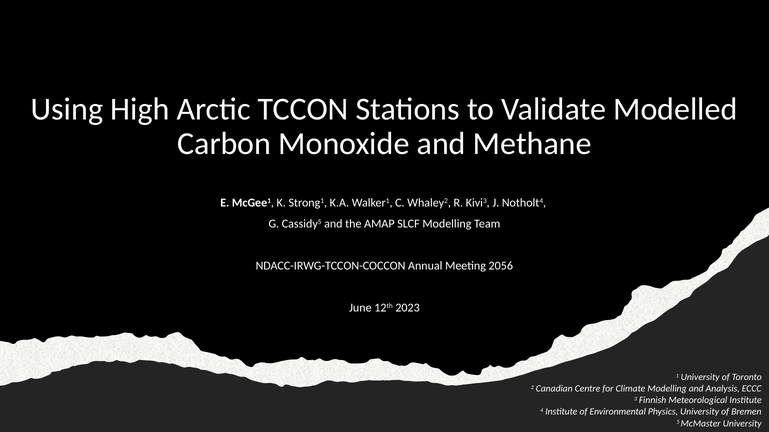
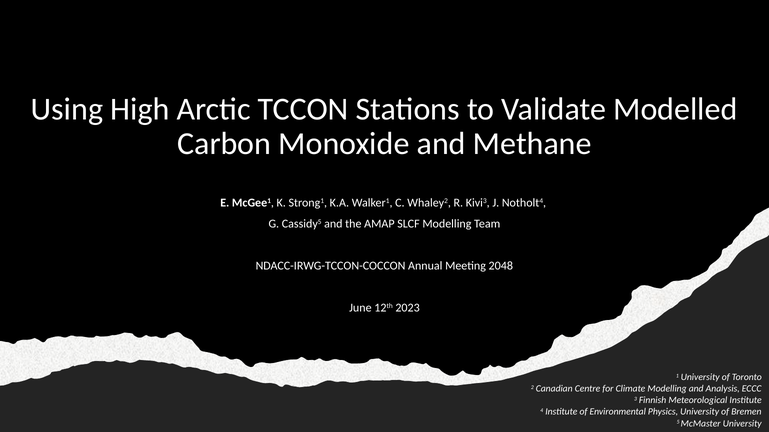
2056: 2056 -> 2048
